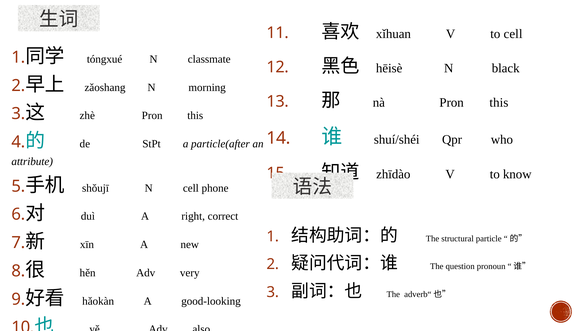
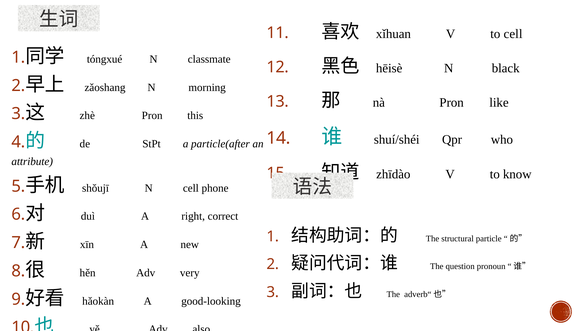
nà Pron this: this -> like
